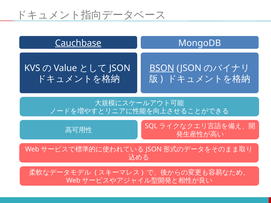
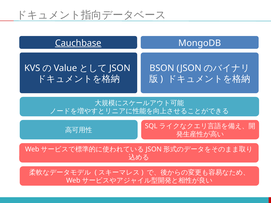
BSON underline: present -> none
